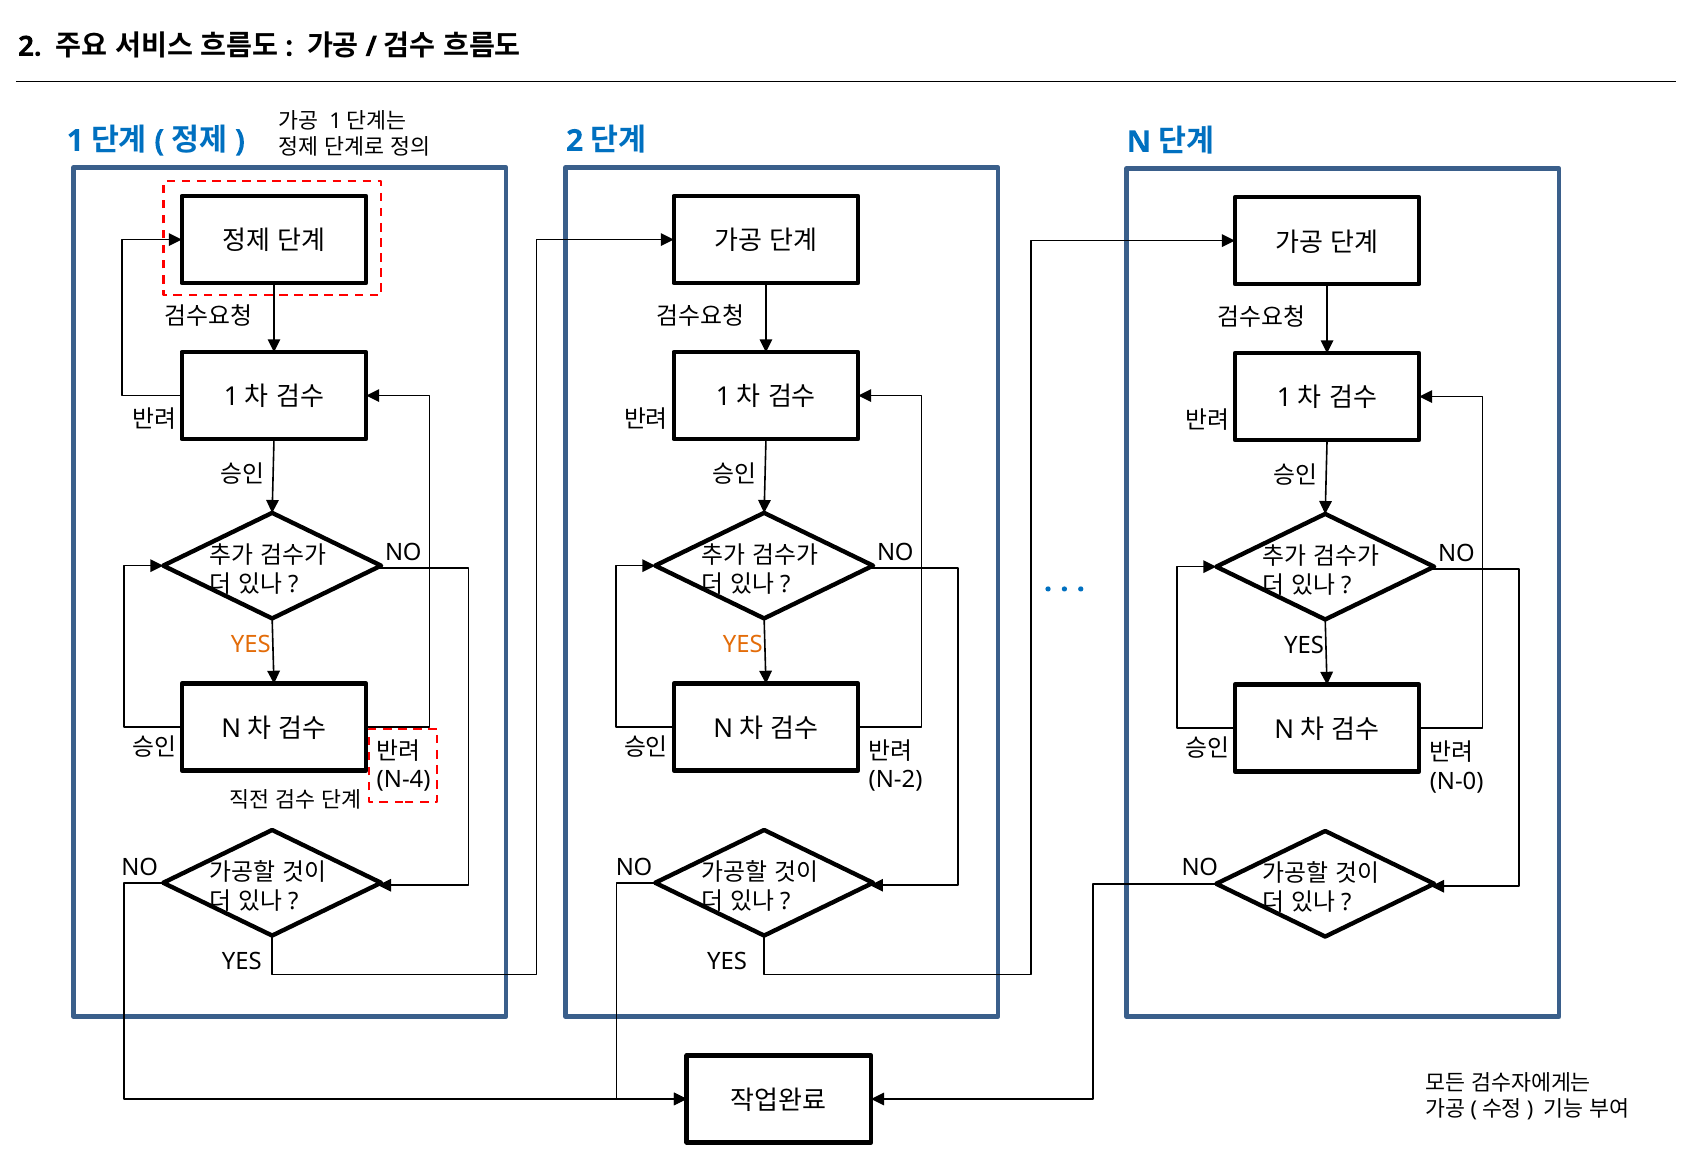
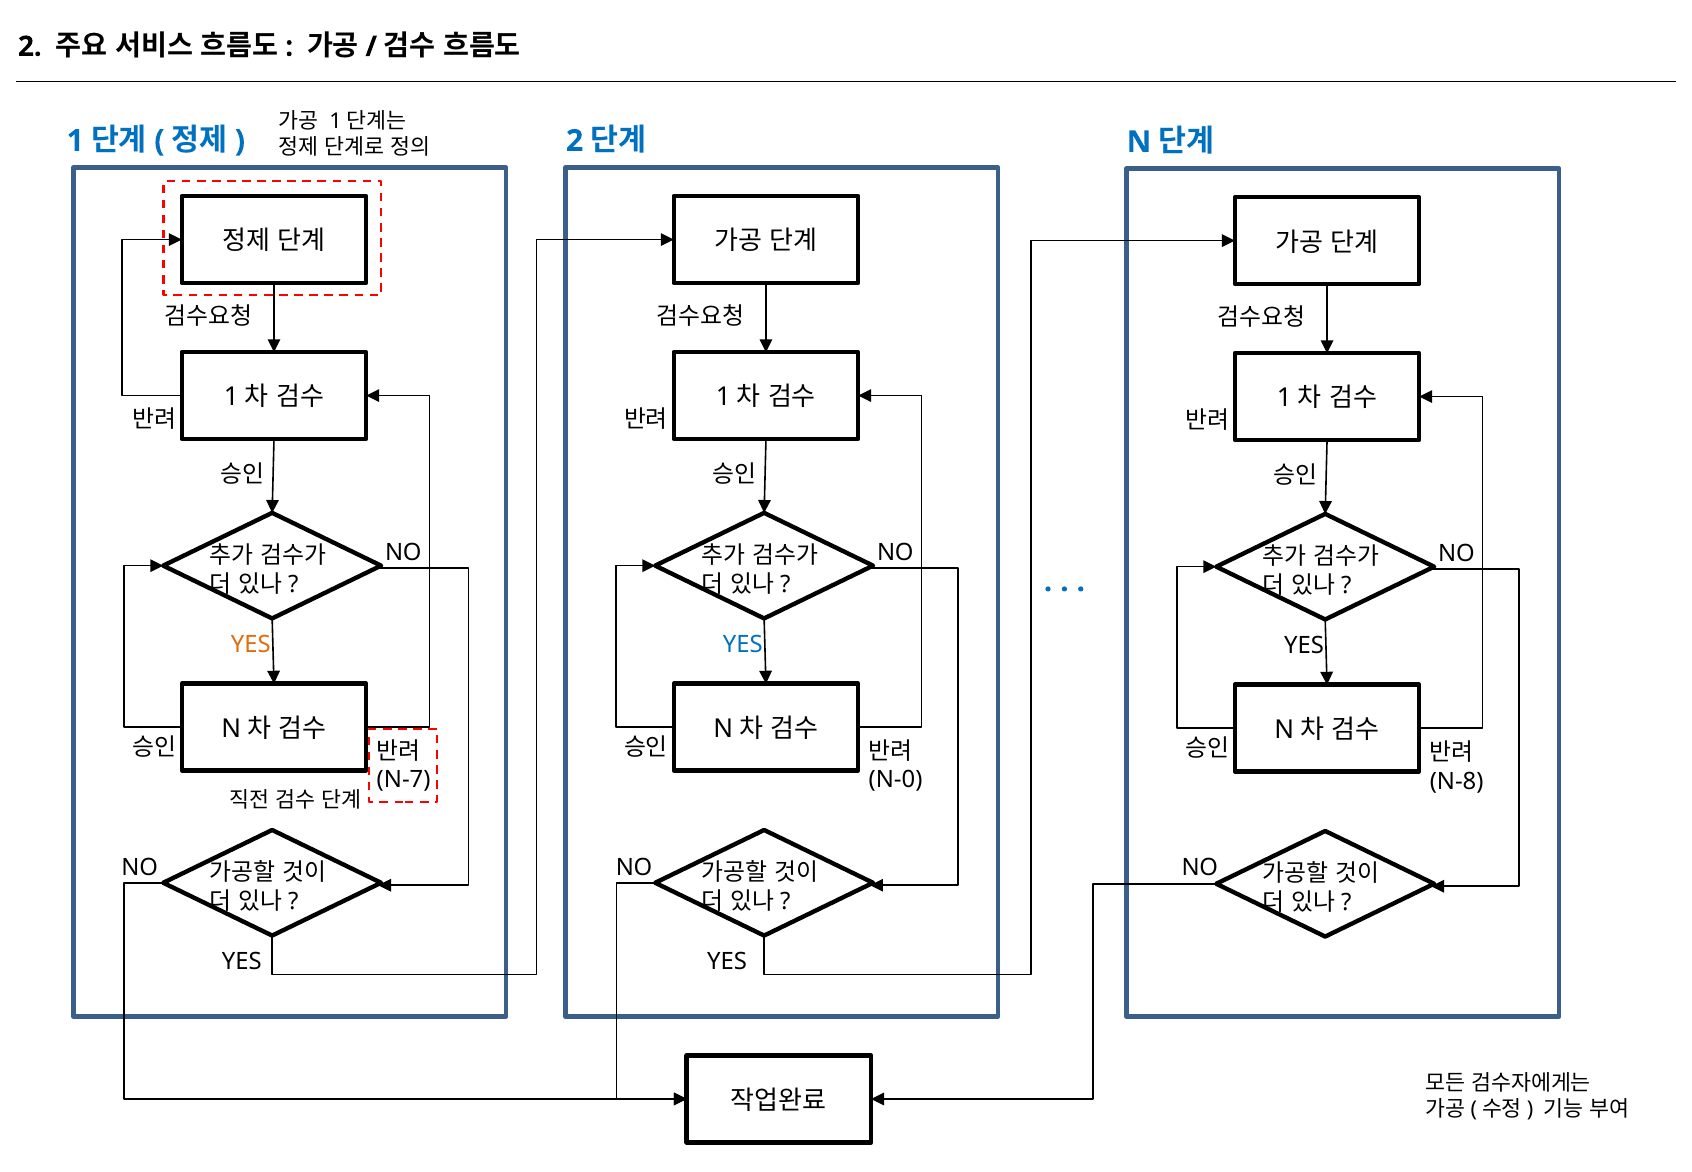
YES at (743, 644) colour: orange -> blue
N-4: N-4 -> N-7
N-2: N-2 -> N-0
N-0: N-0 -> N-8
